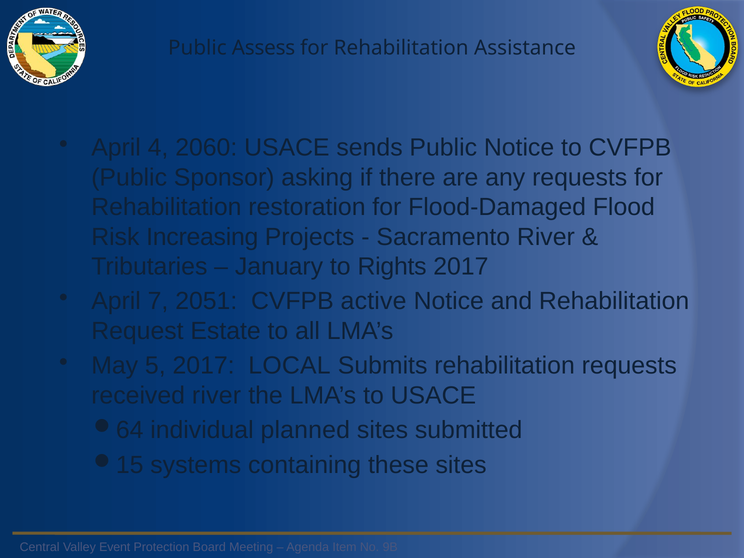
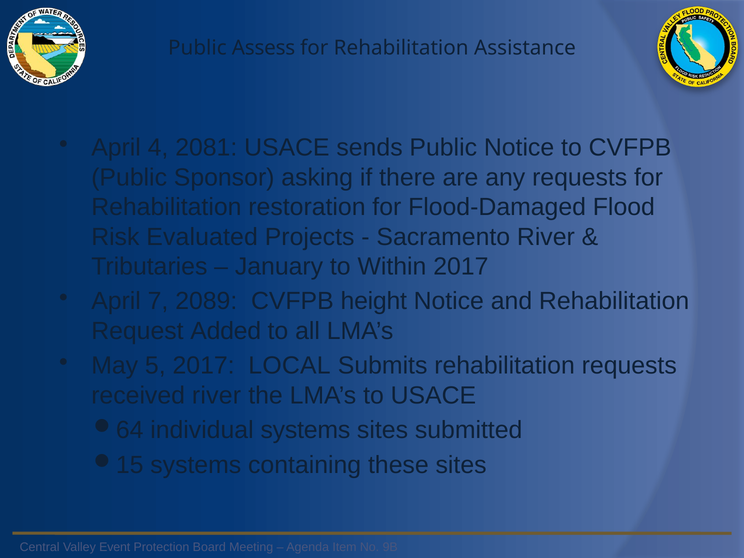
2060: 2060 -> 2081
Increasing: Increasing -> Evaluated
Rights: Rights -> Within
2051: 2051 -> 2089
active: active -> height
Estate: Estate -> Added
individual planned: planned -> systems
